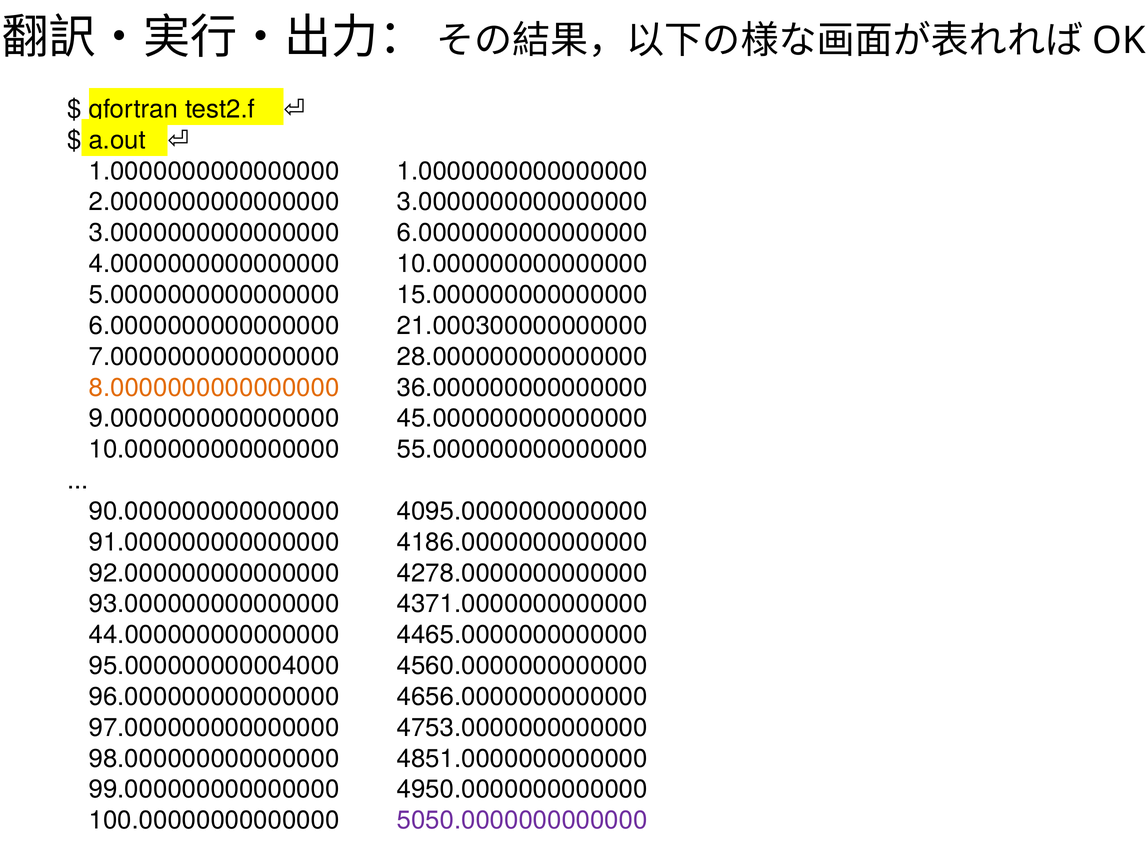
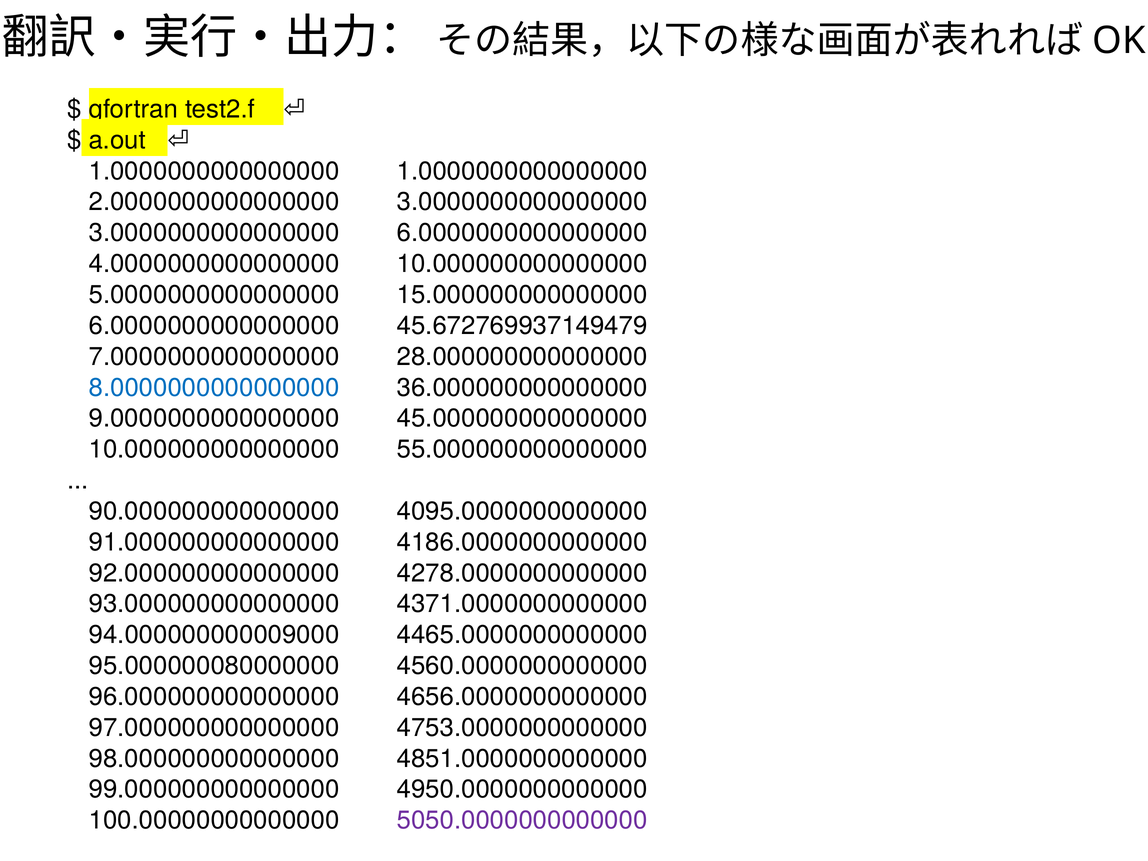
21.000300000000000: 21.000300000000000 -> 45.672769937149479
8.0000000000000000 colour: orange -> blue
44.000000000000000: 44.000000000000000 -> 94.000000000009000
95.000000000004000: 95.000000000004000 -> 95.000000080000000
